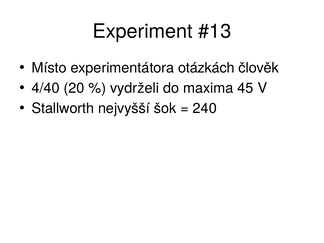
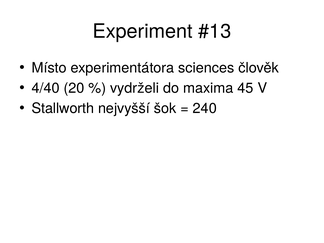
otázkách: otázkách -> sciences
